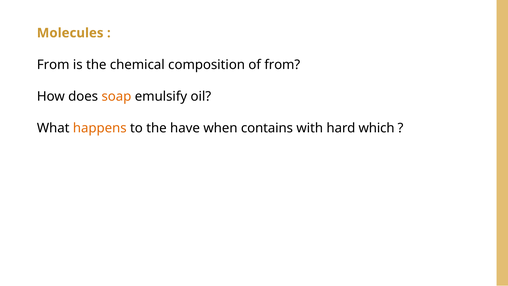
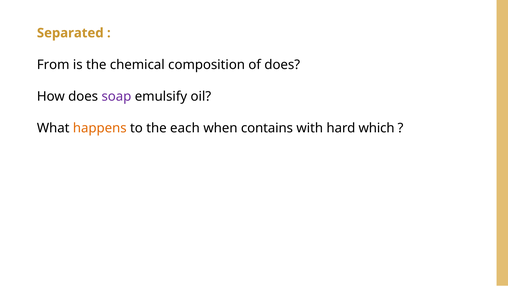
Molecules: Molecules -> Separated
of from: from -> does
soap colour: orange -> purple
have: have -> each
